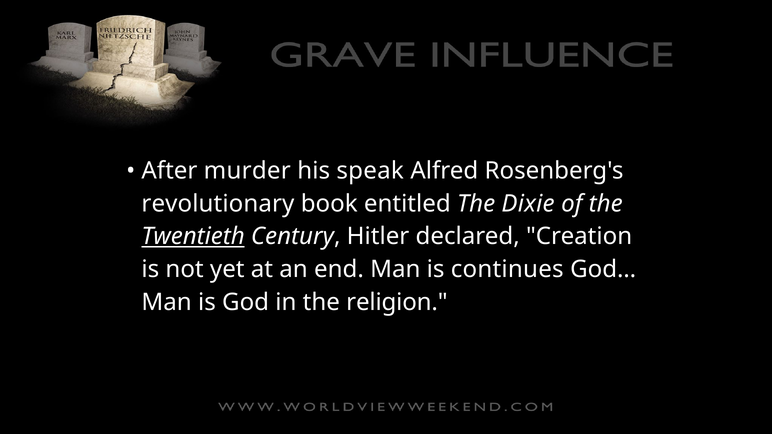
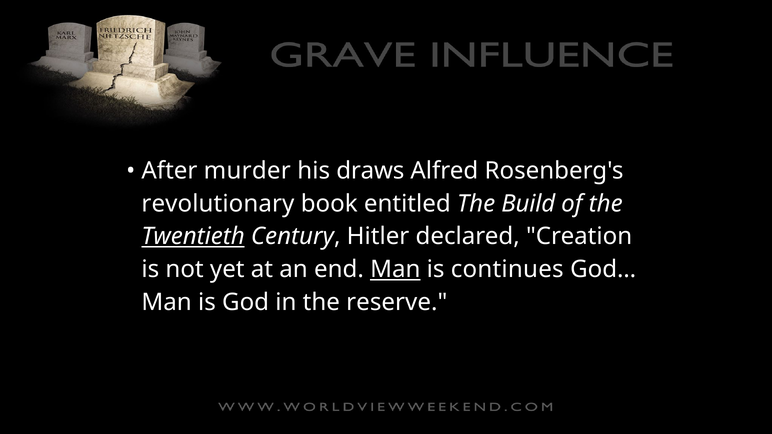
speak: speak -> draws
Dixie: Dixie -> Build
Man at (395, 270) underline: none -> present
religion: religion -> reserve
